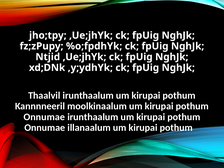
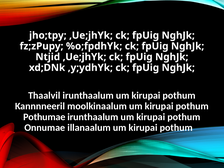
Onnumae at (44, 117): Onnumae -> Pothumae
